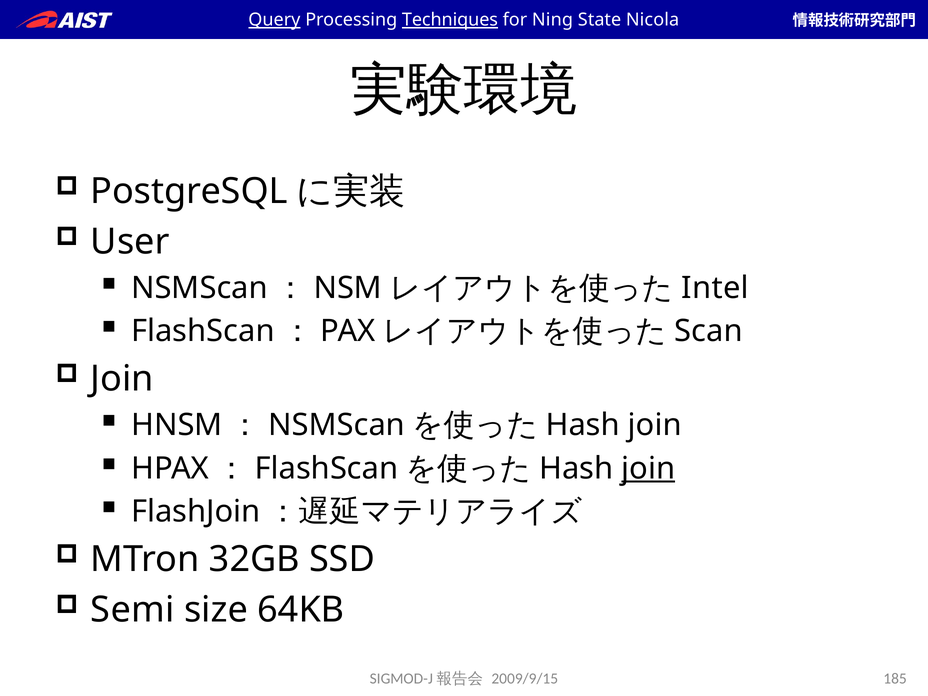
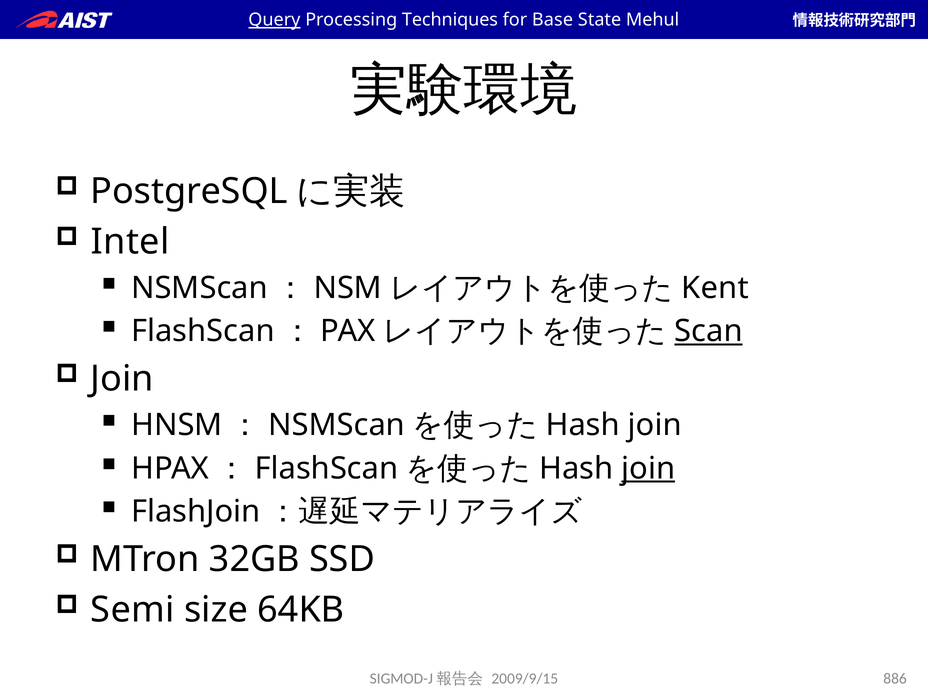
Techniques underline: present -> none
Ning: Ning -> Base
Nicola: Nicola -> Mehul
User: User -> Intel
Intel: Intel -> Kent
Scan underline: none -> present
185: 185 -> 886
